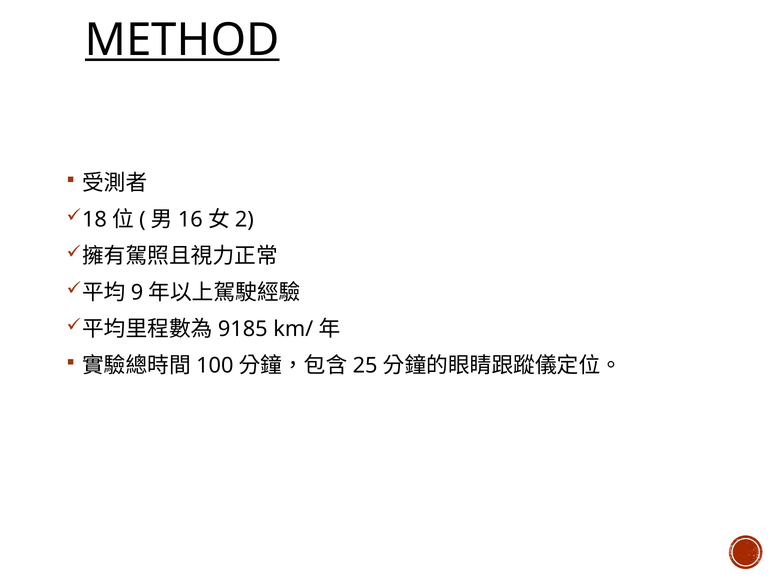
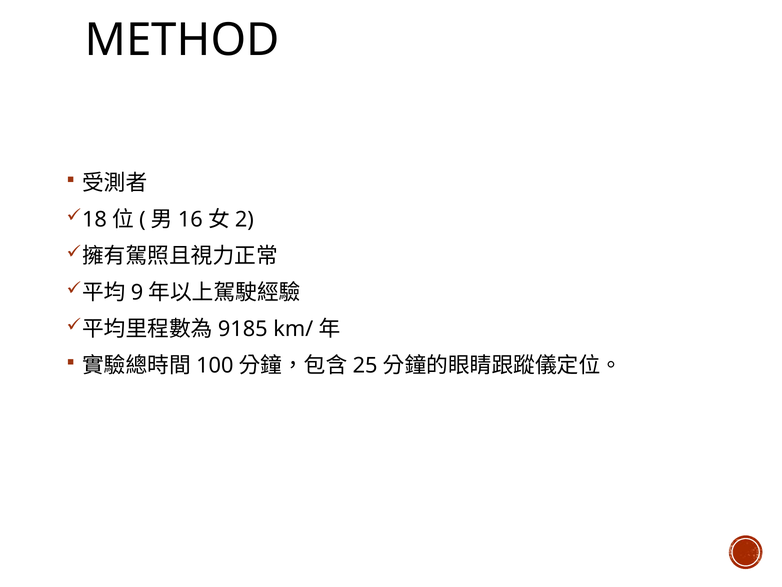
METHOD underline: present -> none
